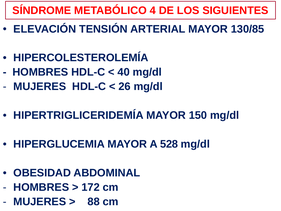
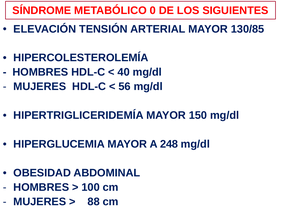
4: 4 -> 0
26: 26 -> 56
528: 528 -> 248
172: 172 -> 100
